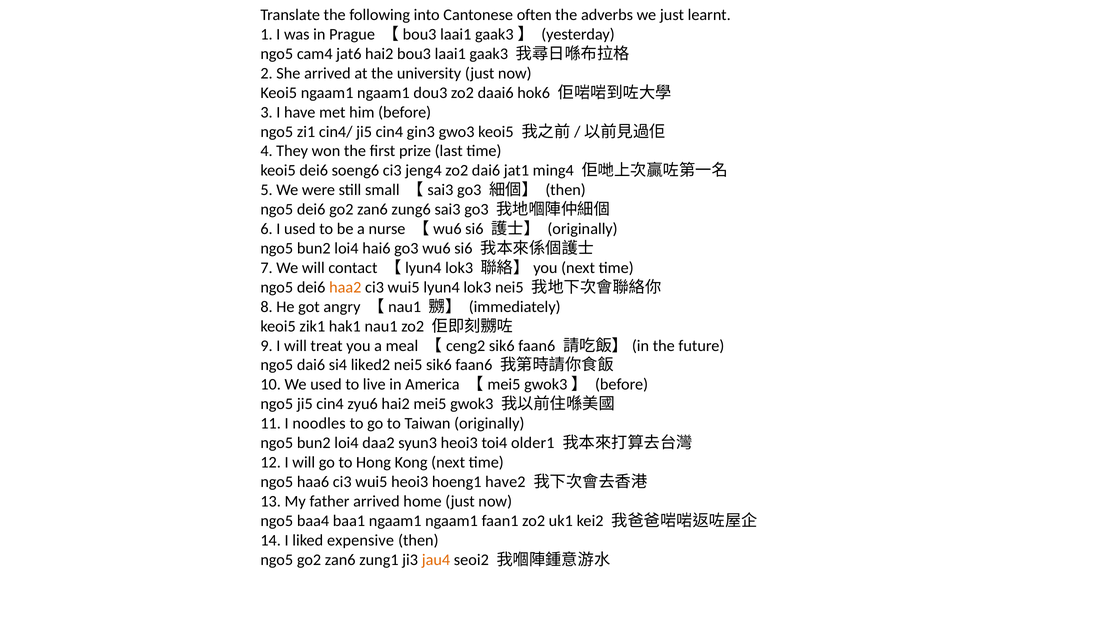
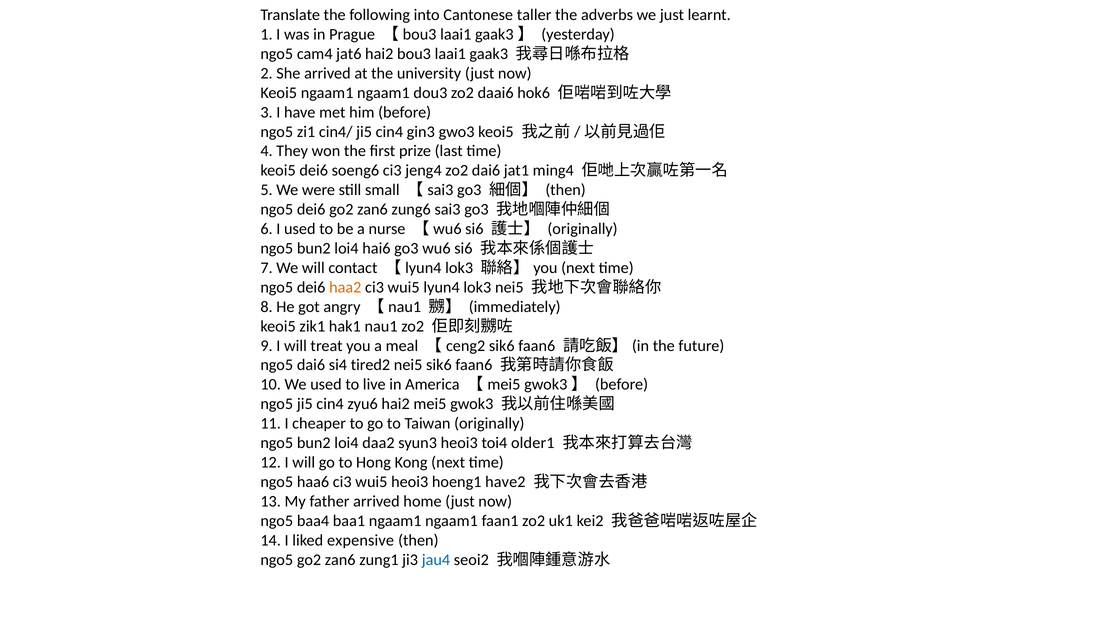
often: often -> taller
liked2: liked2 -> tired2
noodles: noodles -> cheaper
jau4 colour: orange -> blue
